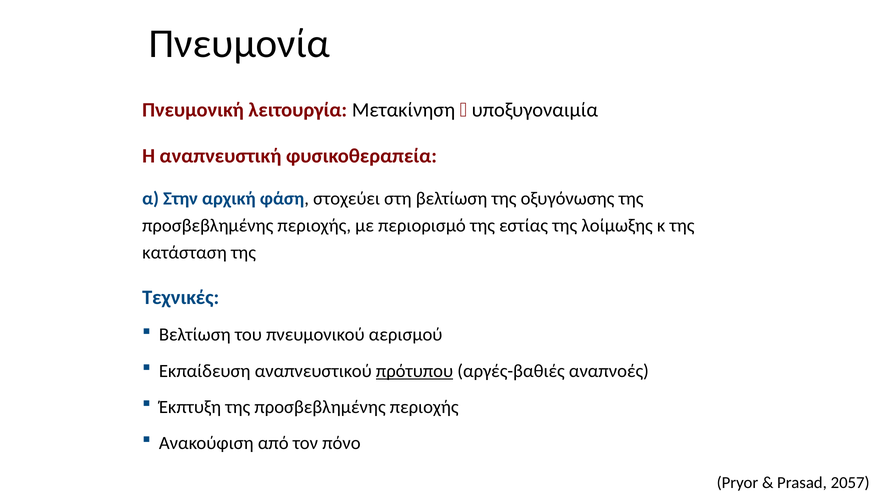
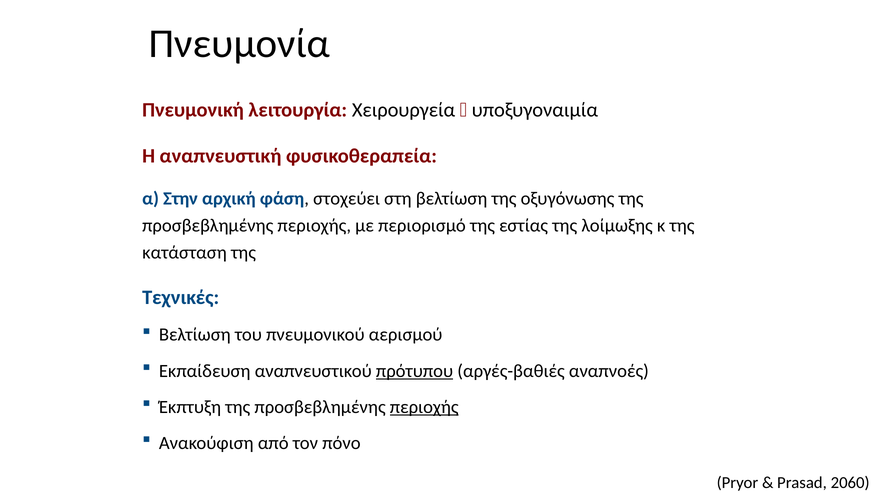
Μετακίνηση: Μετακίνηση -> Χειρουργεία
περιοχής at (424, 407) underline: none -> present
2057: 2057 -> 2060
